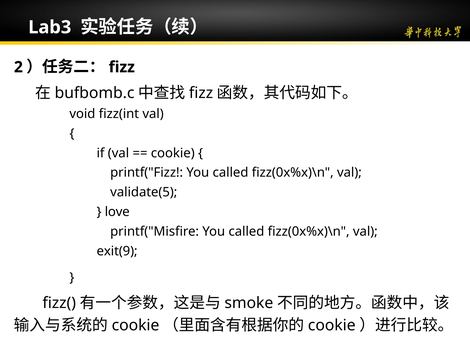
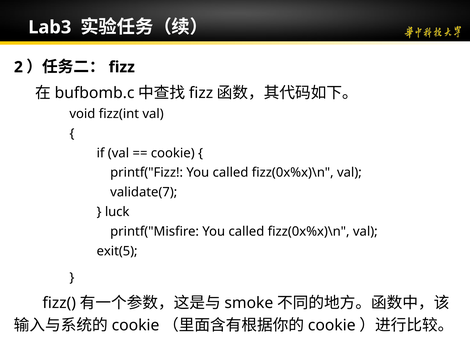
validate(5: validate(5 -> validate(7
love: love -> luck
exit(9: exit(9 -> exit(5
